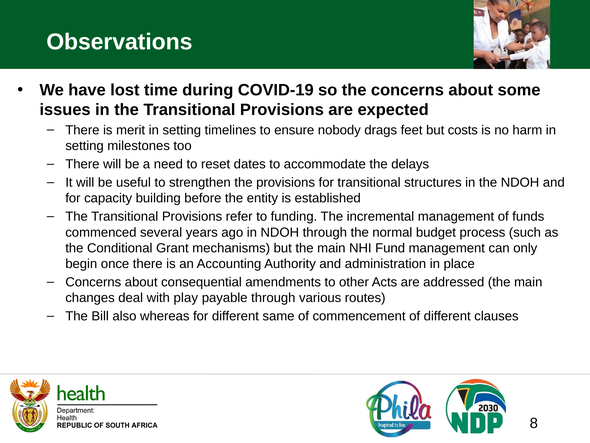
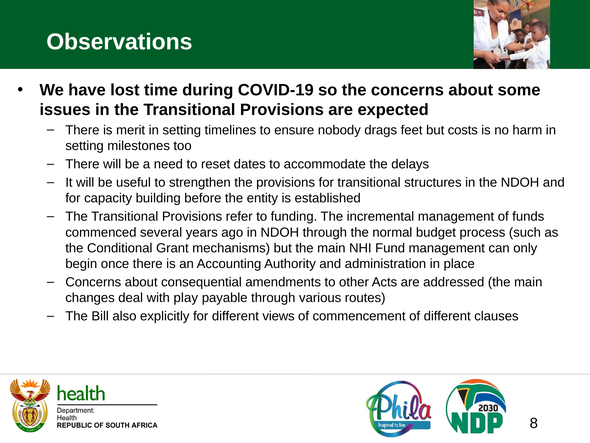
whereas: whereas -> explicitly
same: same -> views
